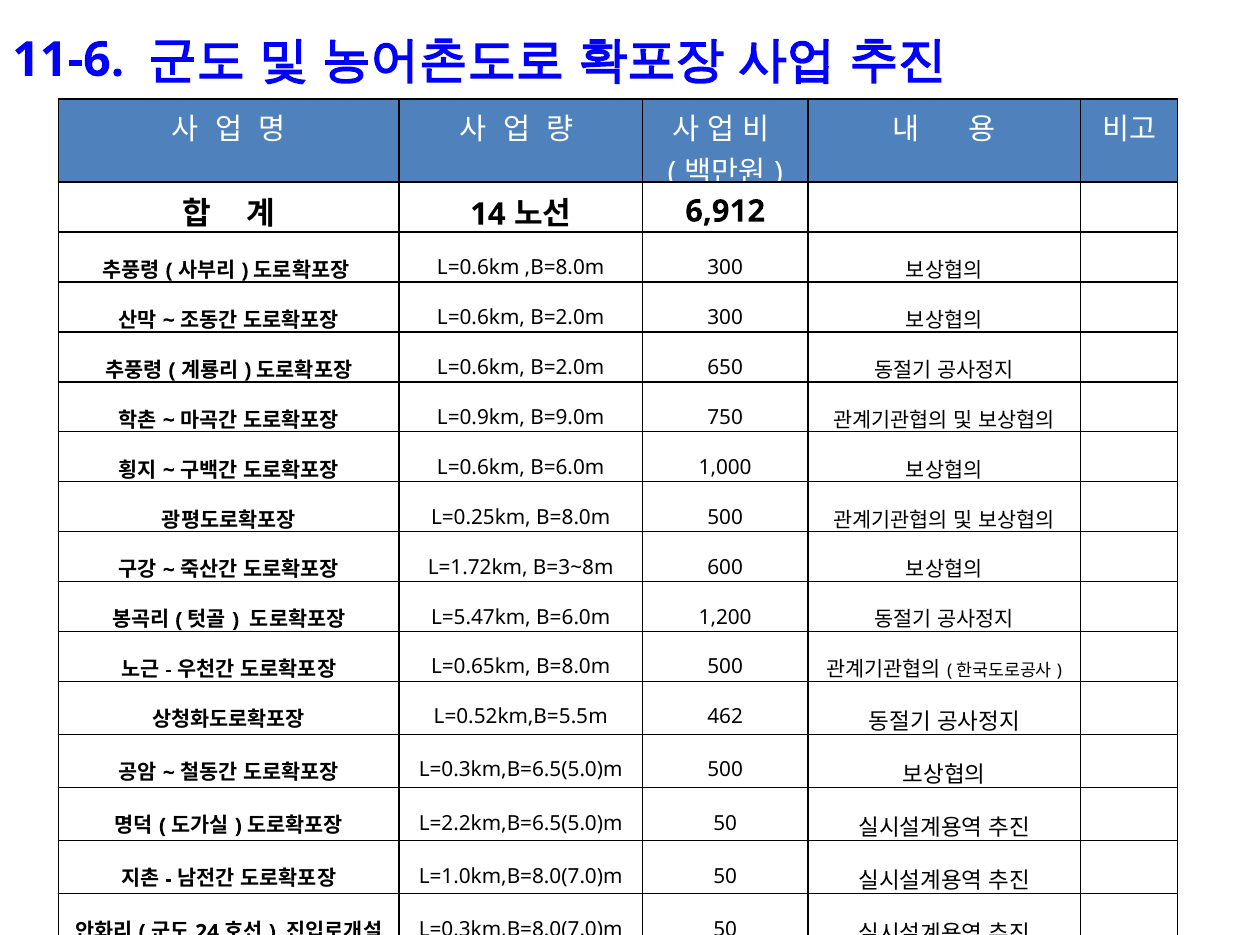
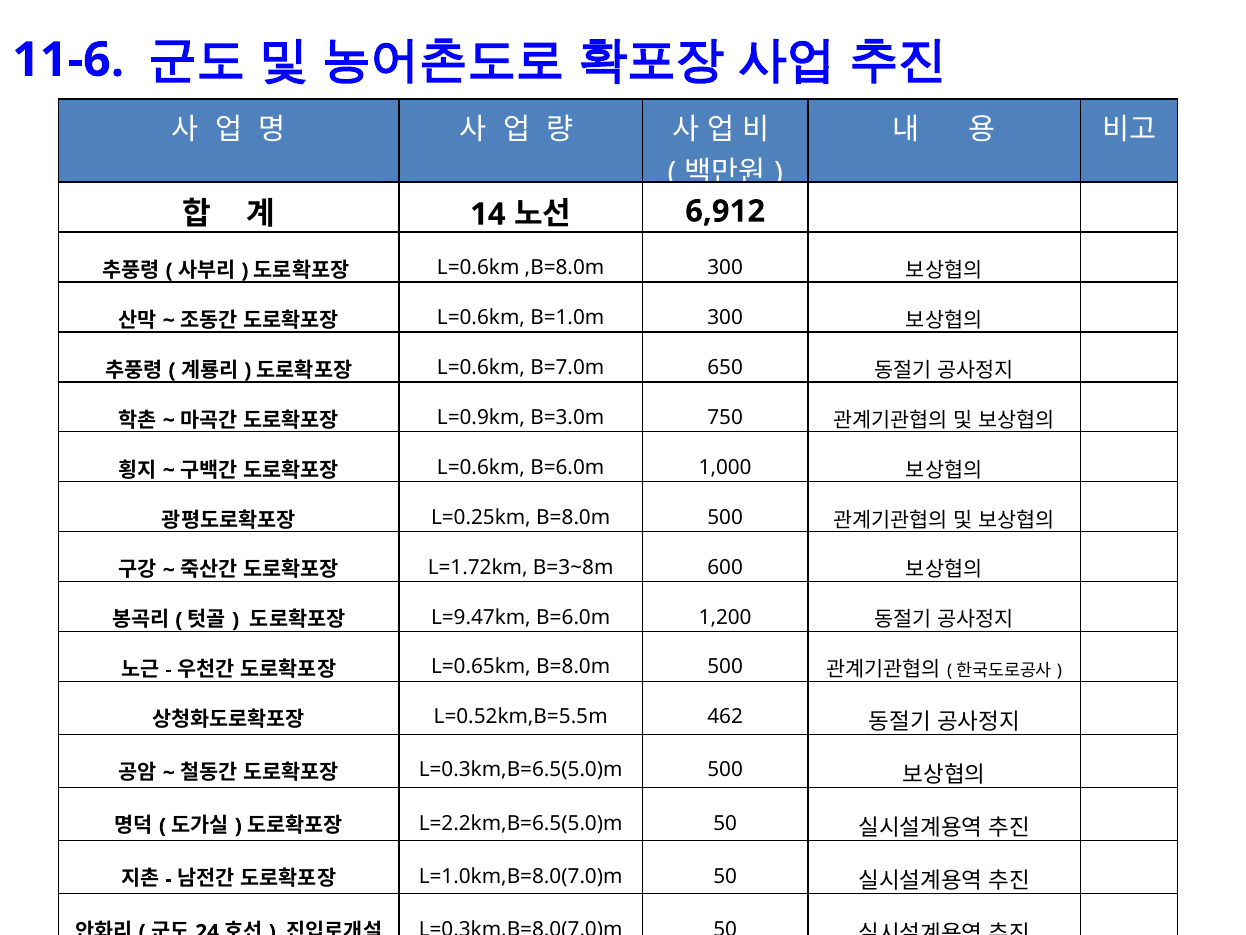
B=2.0m at (567, 318): B=2.0m -> B=1.0m
B=2.0m at (567, 367): B=2.0m -> B=7.0m
B=9.0m: B=9.0m -> B=3.0m
L=5.47km: L=5.47km -> L=9.47km
